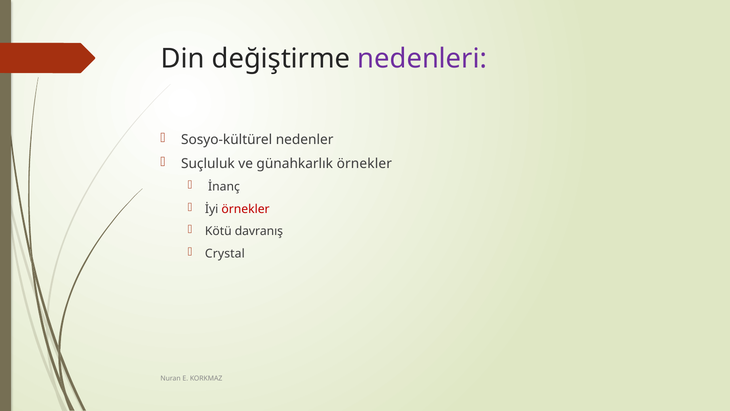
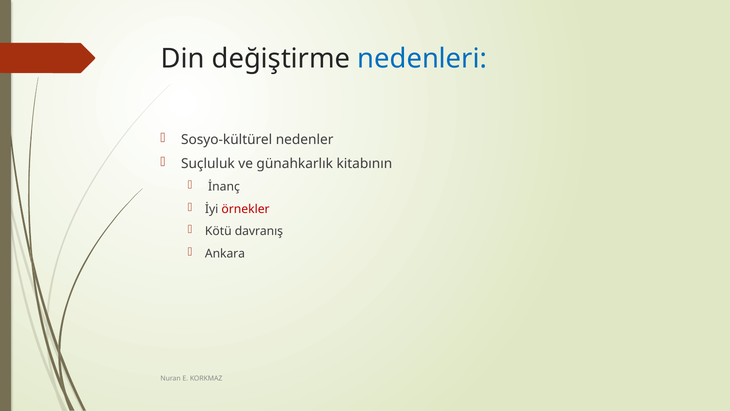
nedenleri colour: purple -> blue
günahkarlık örnekler: örnekler -> kitabının
Crystal: Crystal -> Ankara
